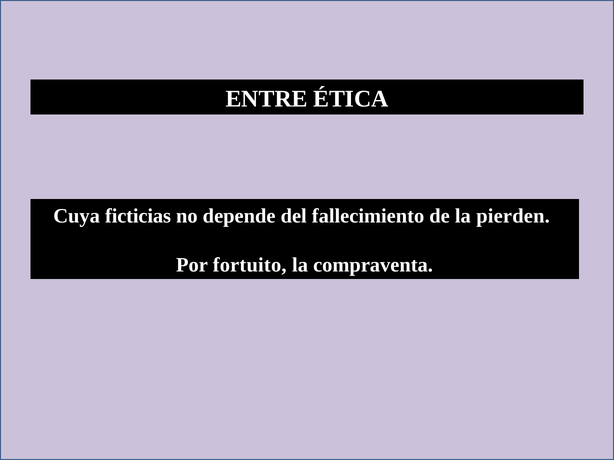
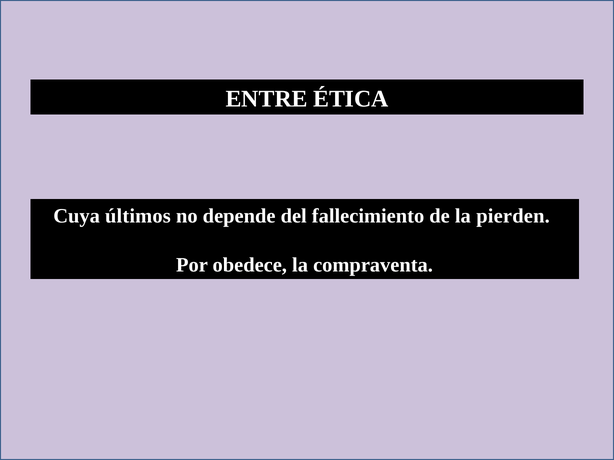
ficticias: ficticias -> últimos
fortuito: fortuito -> obedece
